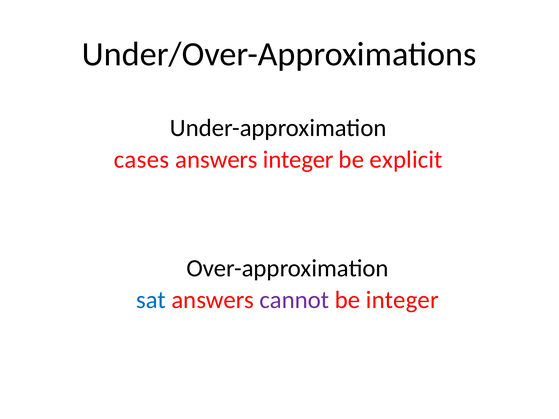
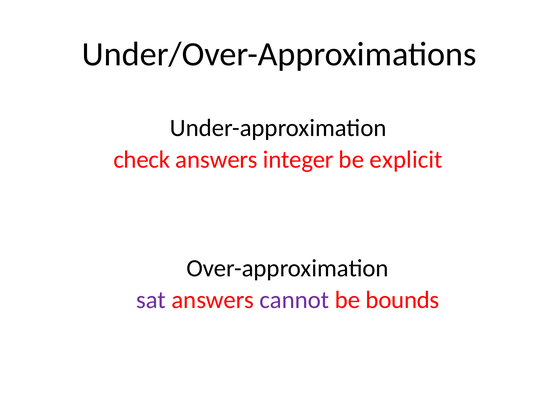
cases: cases -> check
sat colour: blue -> purple
be integer: integer -> bounds
